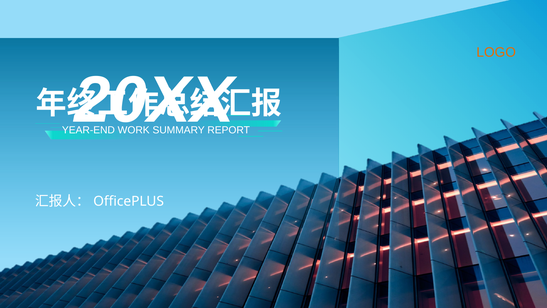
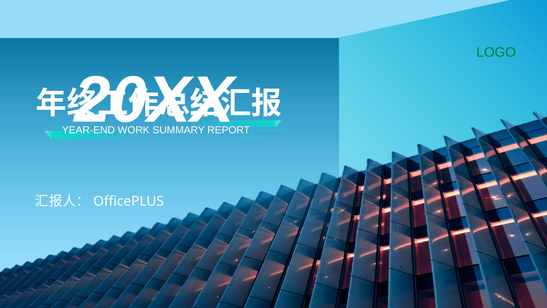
LOGO colour: orange -> green
